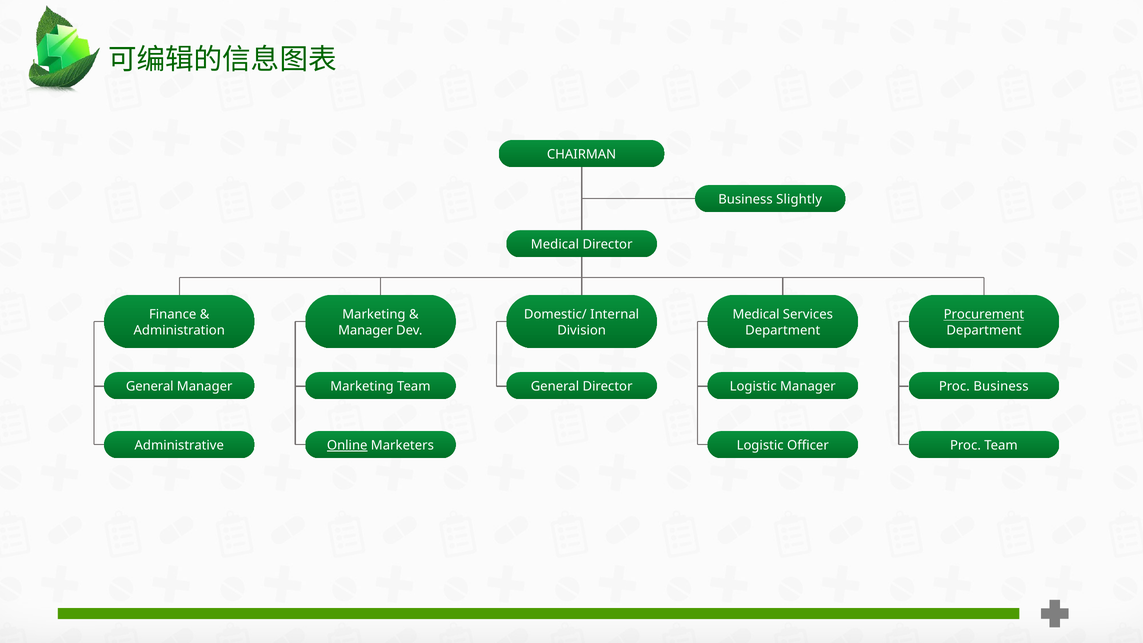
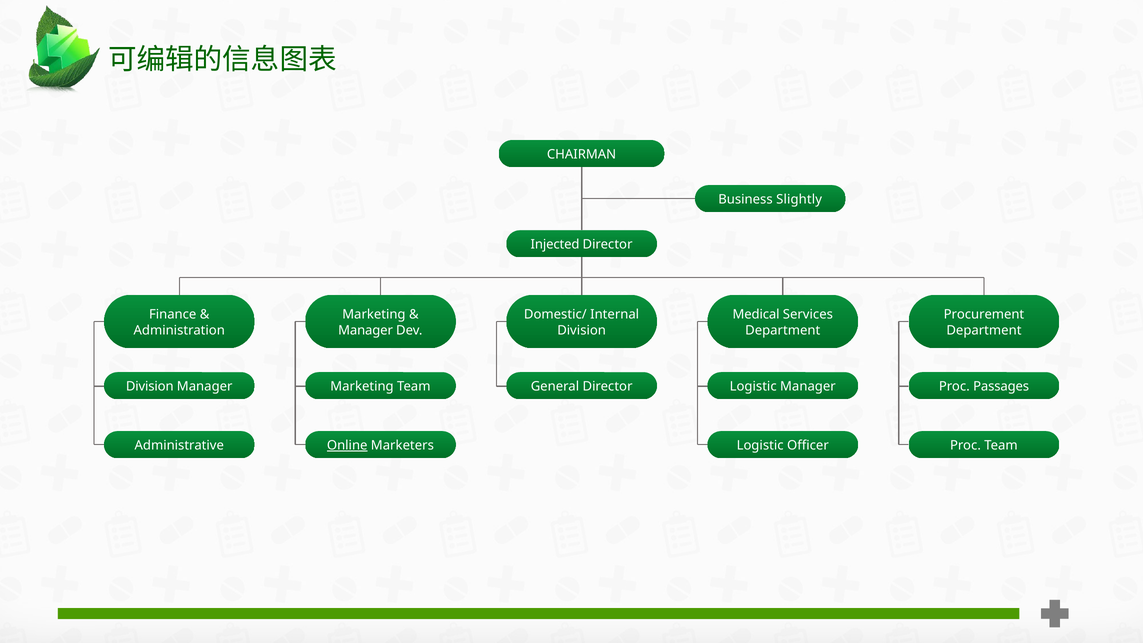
Medical at (555, 245): Medical -> Injected
Procurement underline: present -> none
General at (150, 386): General -> Division
Proc Business: Business -> Passages
